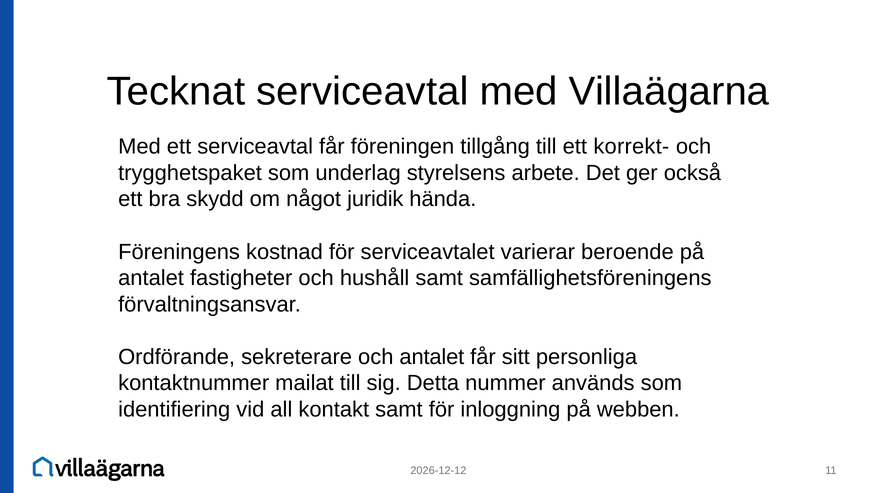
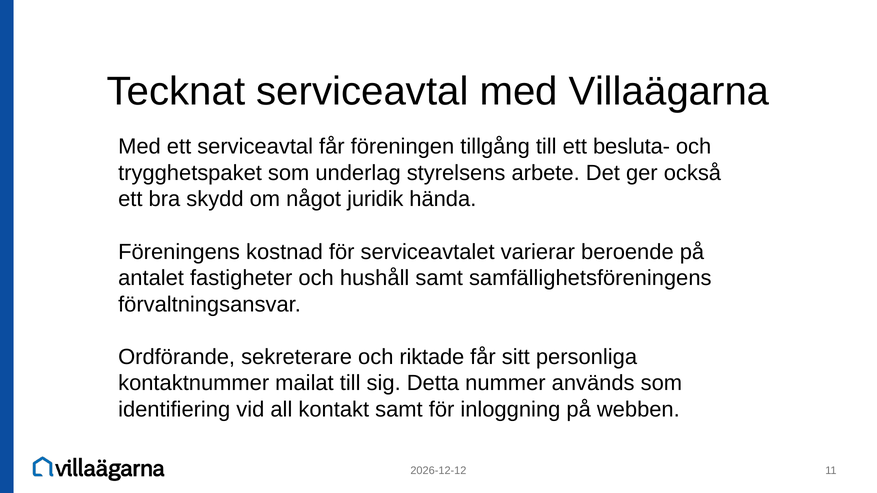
korrekt-: korrekt- -> besluta-
och antalet: antalet -> riktade
